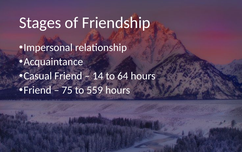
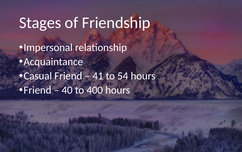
14: 14 -> 41
64: 64 -> 54
75: 75 -> 40
559: 559 -> 400
